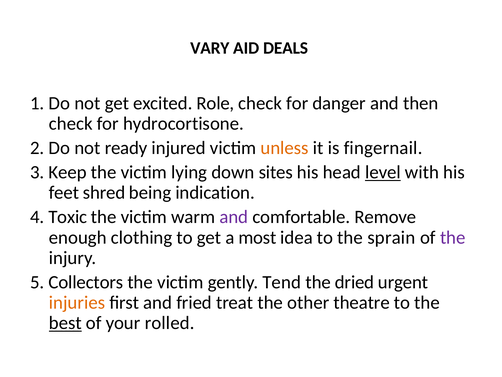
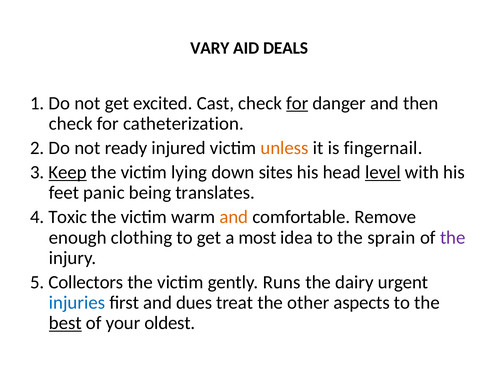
Role: Role -> Cast
for at (297, 103) underline: none -> present
hydrocortisone: hydrocortisone -> catheterization
Keep underline: none -> present
shred: shred -> panic
indication: indication -> translates
and at (234, 217) colour: purple -> orange
Tend: Tend -> Runs
dried: dried -> dairy
injuries colour: orange -> blue
fried: fried -> dues
theatre: theatre -> aspects
rolled: rolled -> oldest
